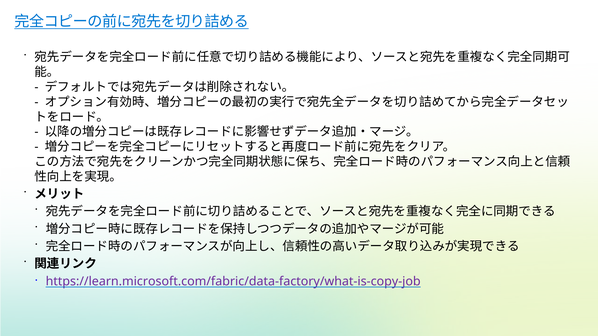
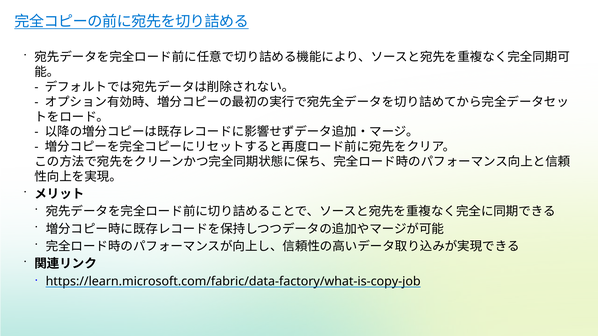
https://learn.microsoft.com/fabric/data-factory/what-is-copy-job colour: purple -> black
